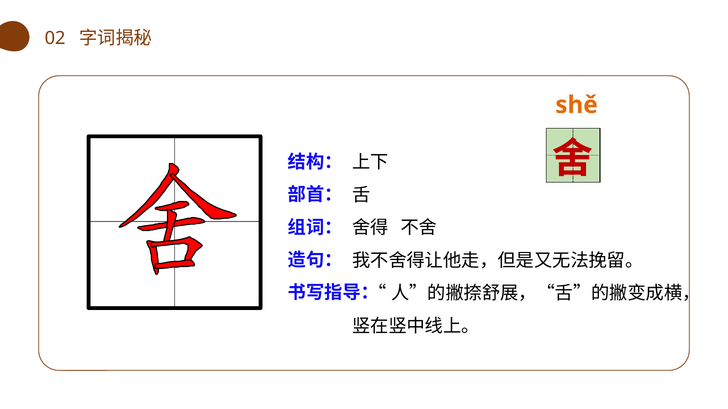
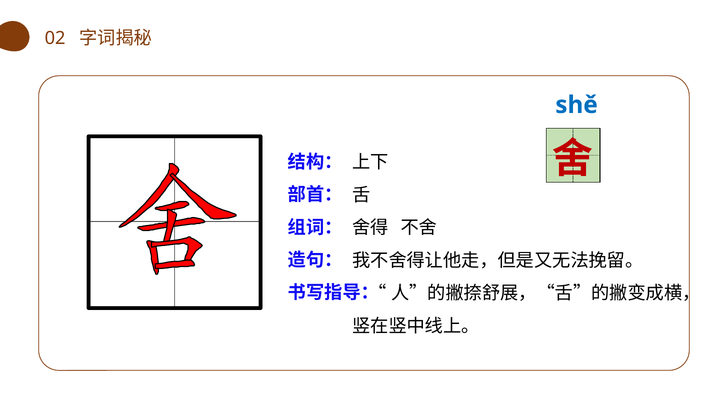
shě colour: orange -> blue
